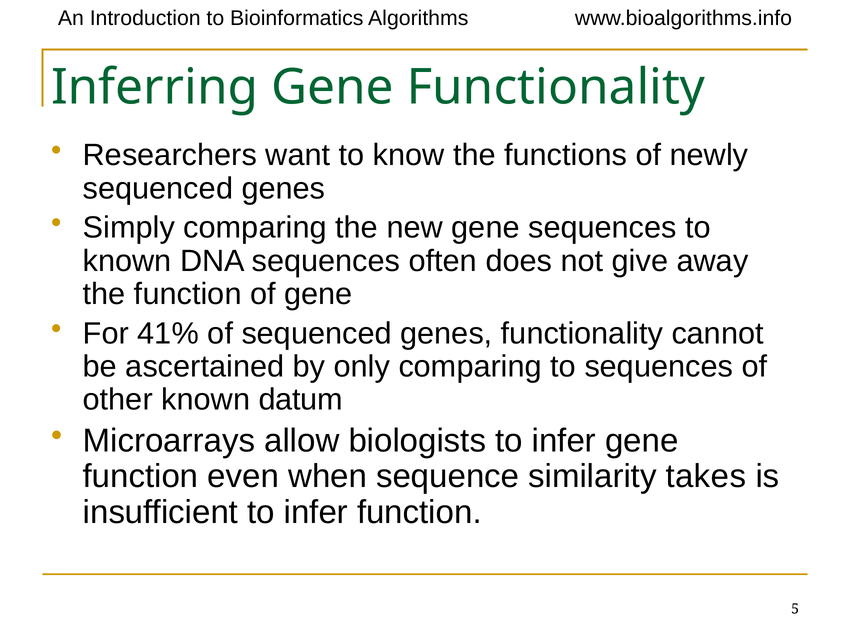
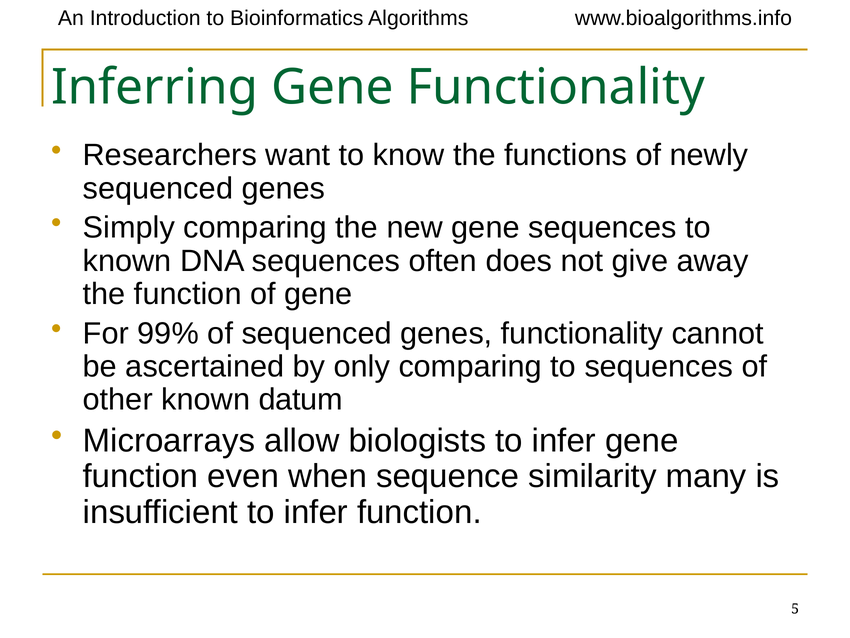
41%: 41% -> 99%
takes: takes -> many
